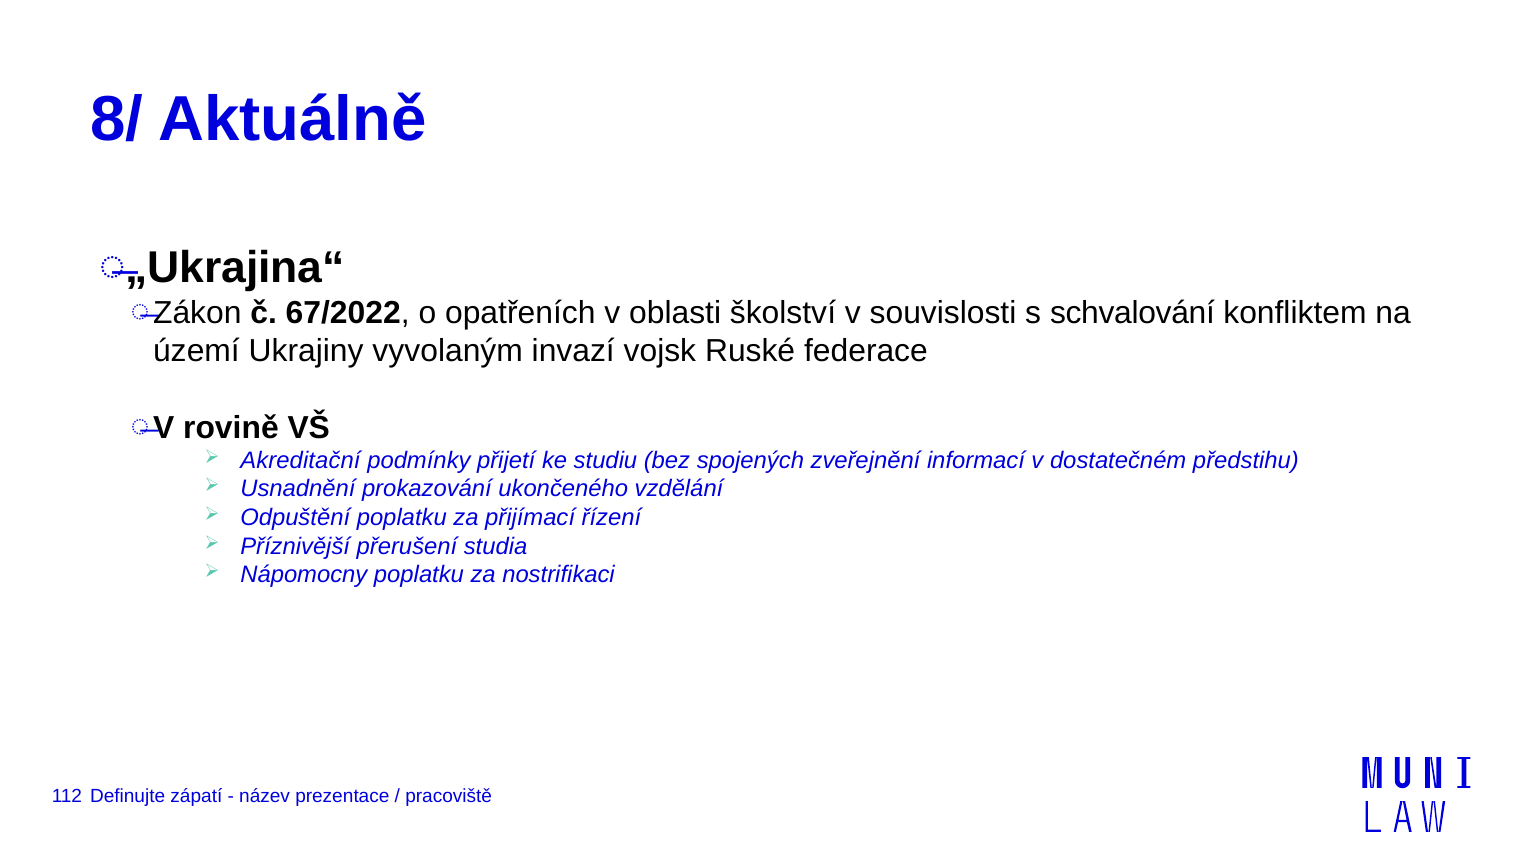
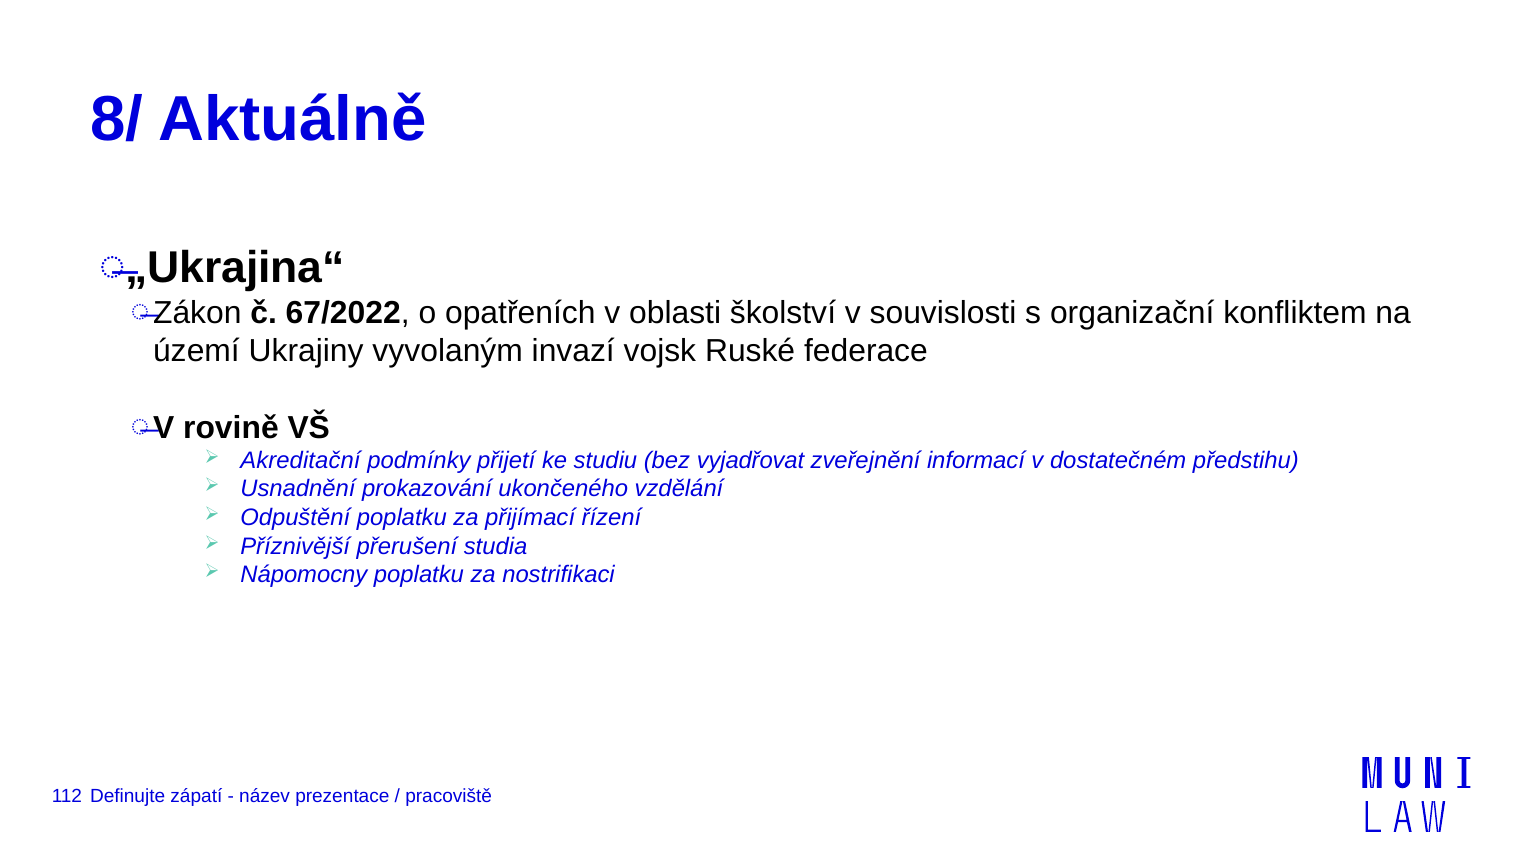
schvalování: schvalování -> organizační
spojených: spojených -> vyjadřovat
